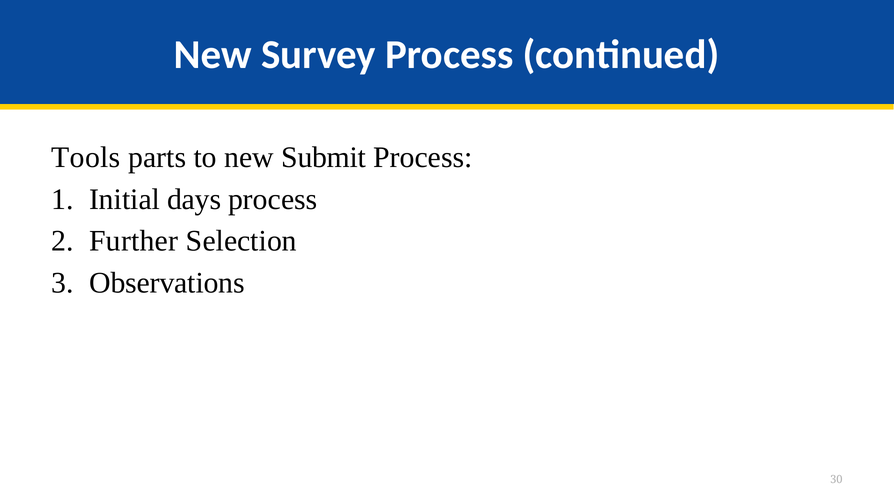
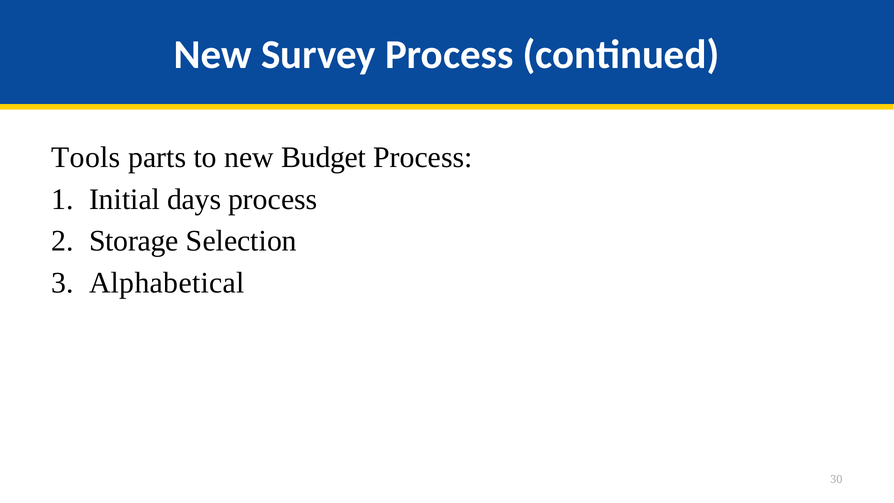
Submit: Submit -> Budget
Further: Further -> Storage
Observations: Observations -> Alphabetical
